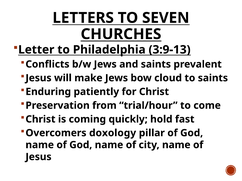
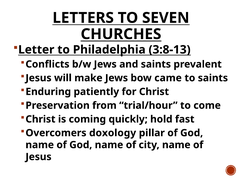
3:9-13: 3:9-13 -> 3:8-13
cloud: cloud -> came
